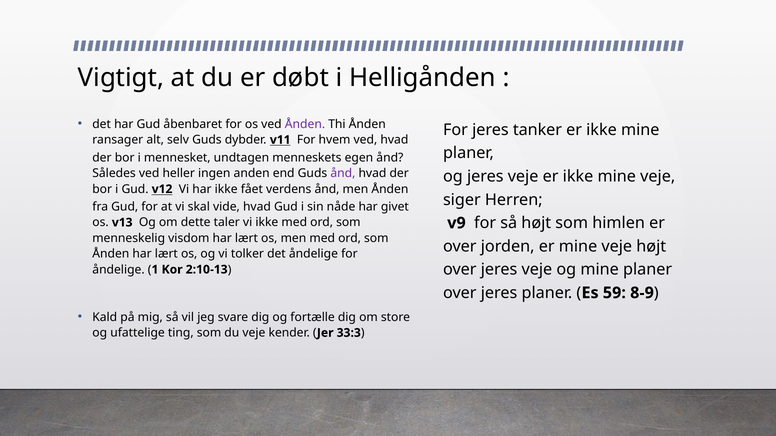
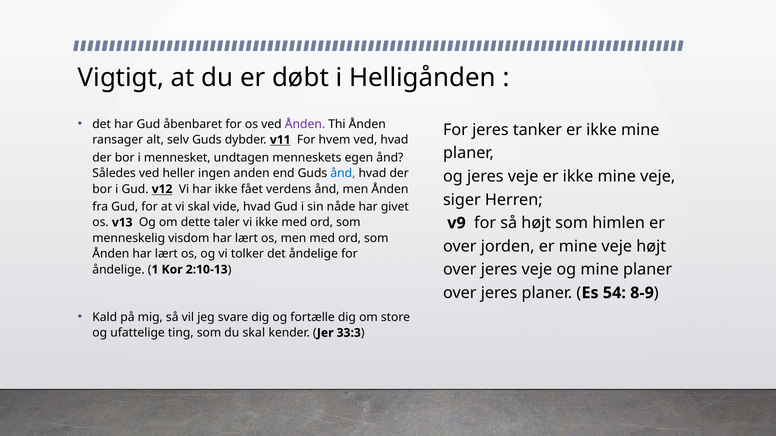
ånd at (343, 173) colour: purple -> blue
59: 59 -> 54
du veje: veje -> skal
